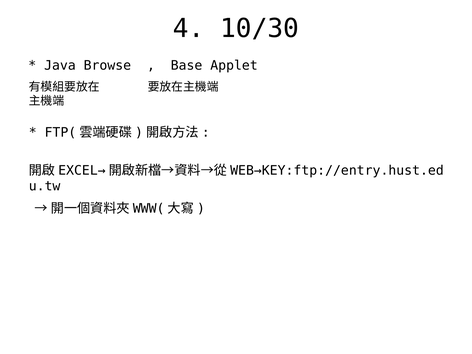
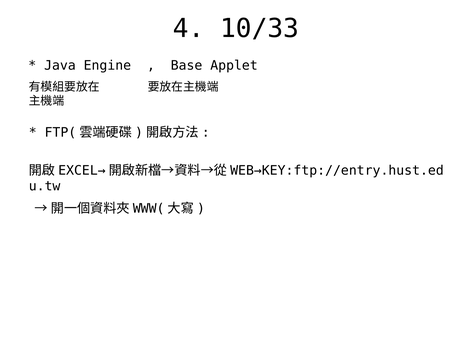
10/30: 10/30 -> 10/33
Browse: Browse -> Engine
